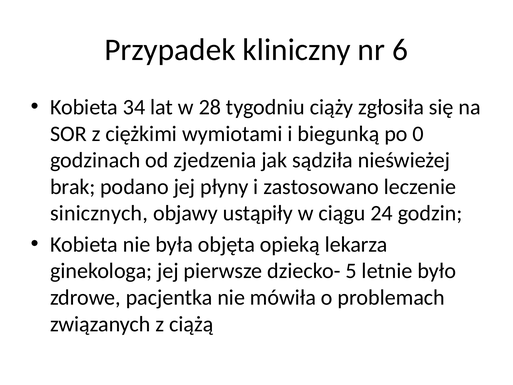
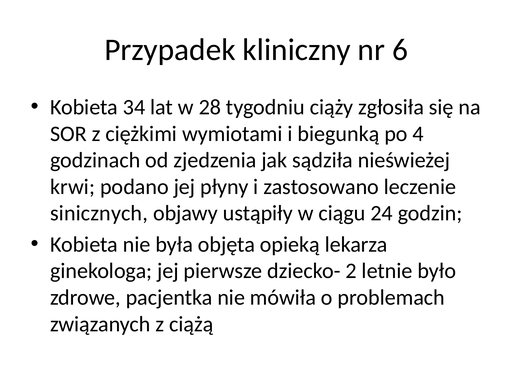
0: 0 -> 4
brak: brak -> krwi
5: 5 -> 2
